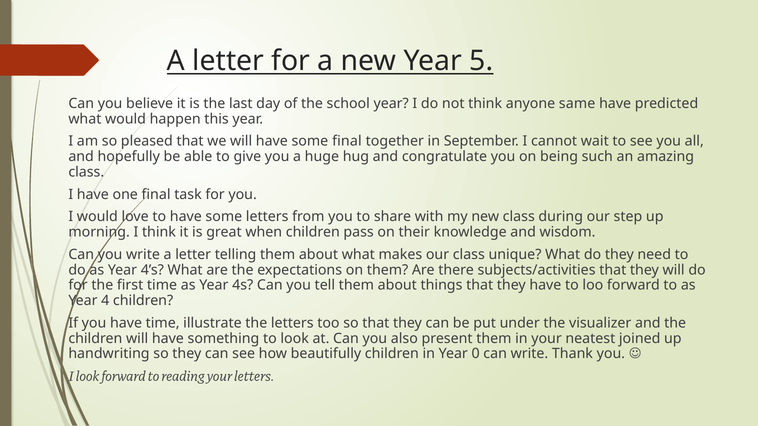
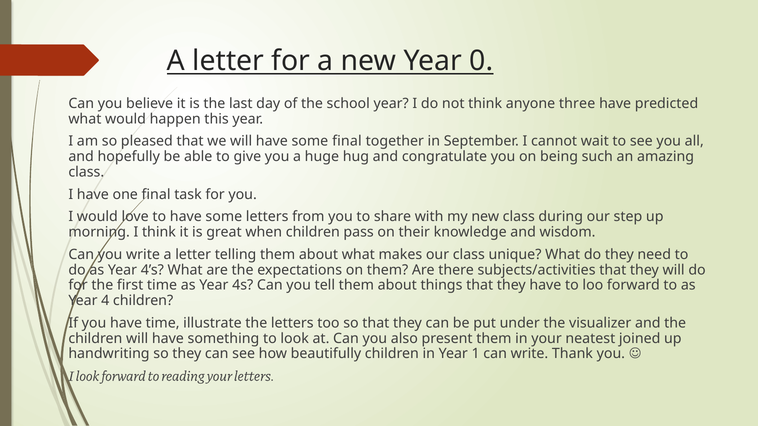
5: 5 -> 0
same: same -> three
0: 0 -> 1
